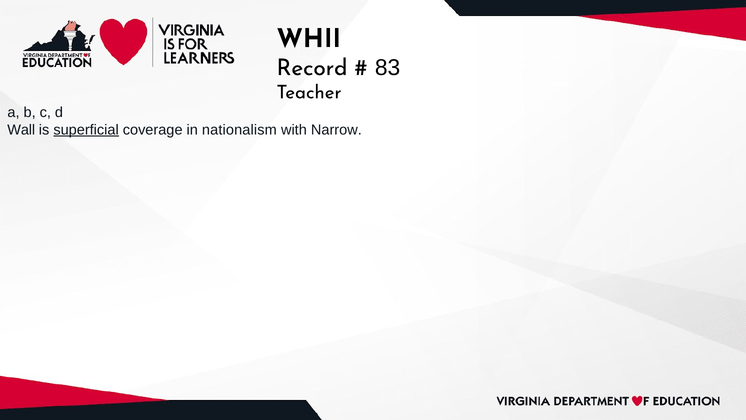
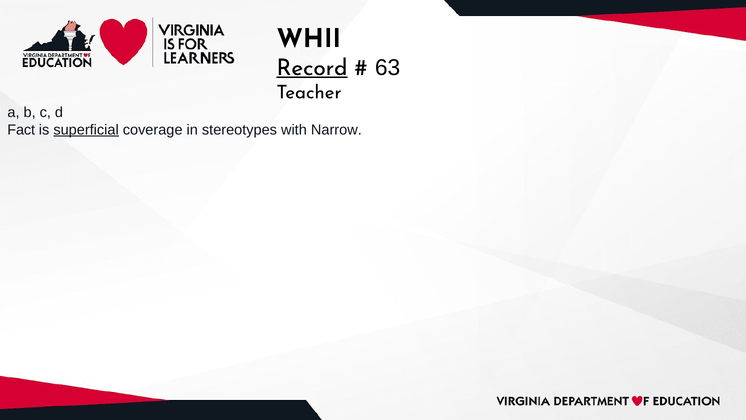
Record underline: none -> present
83: 83 -> 63
Wall: Wall -> Fact
nationalism: nationalism -> stereotypes
